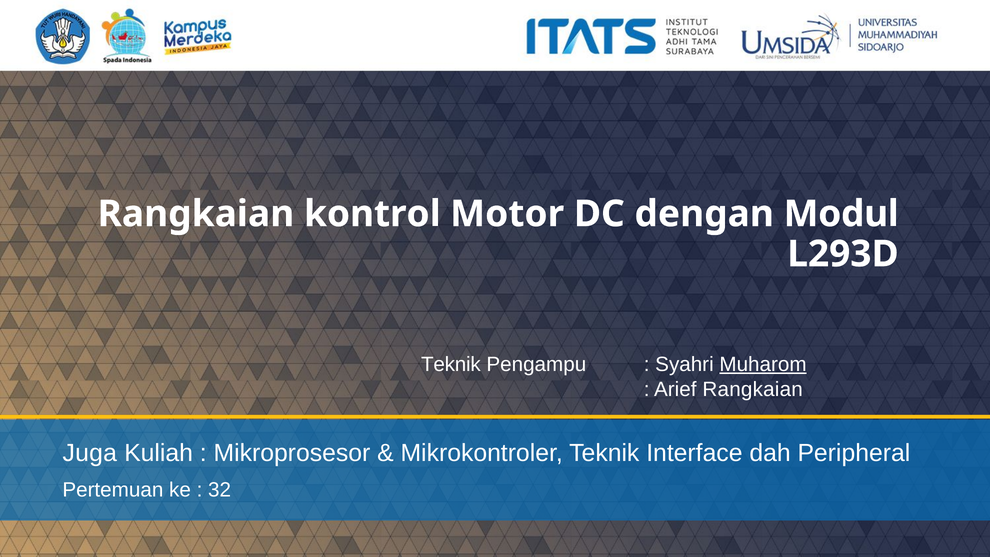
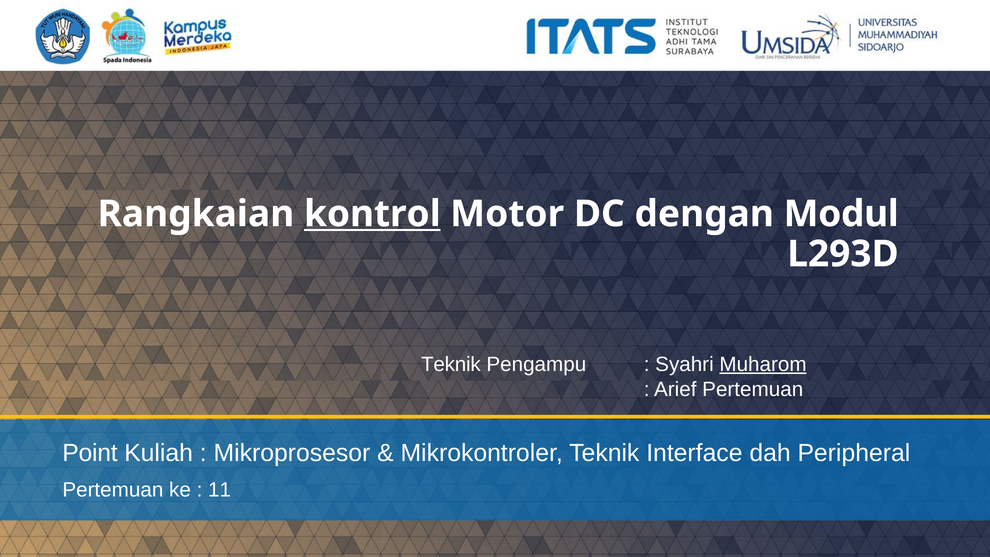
kontrol underline: none -> present
Arief Rangkaian: Rangkaian -> Pertemuan
Juga: Juga -> Point
32: 32 -> 11
